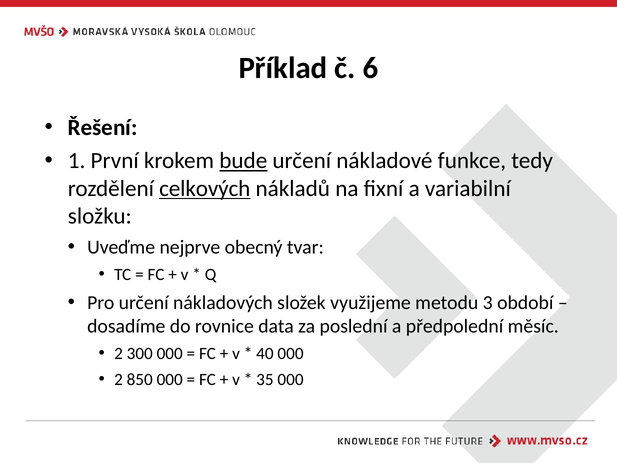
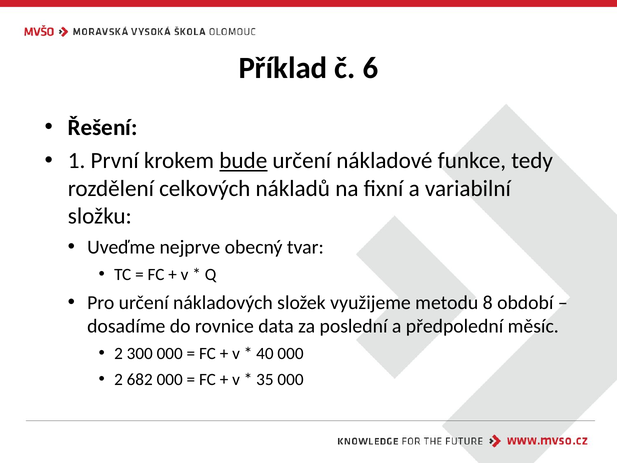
celkových underline: present -> none
3: 3 -> 8
850: 850 -> 682
